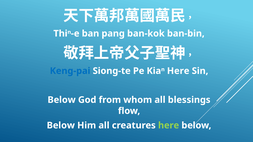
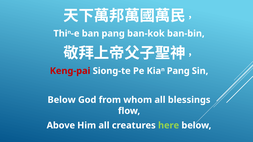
Keng-pai colour: blue -> red
Here at (178, 71): Here -> Pang
Below at (61, 126): Below -> Above
